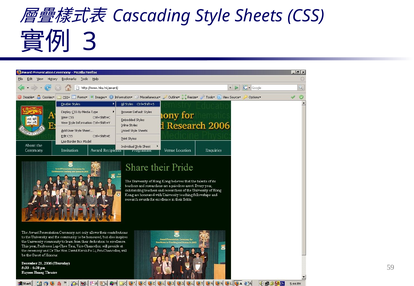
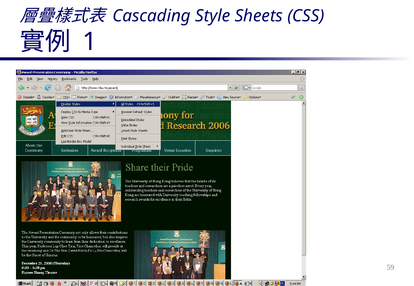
3: 3 -> 1
